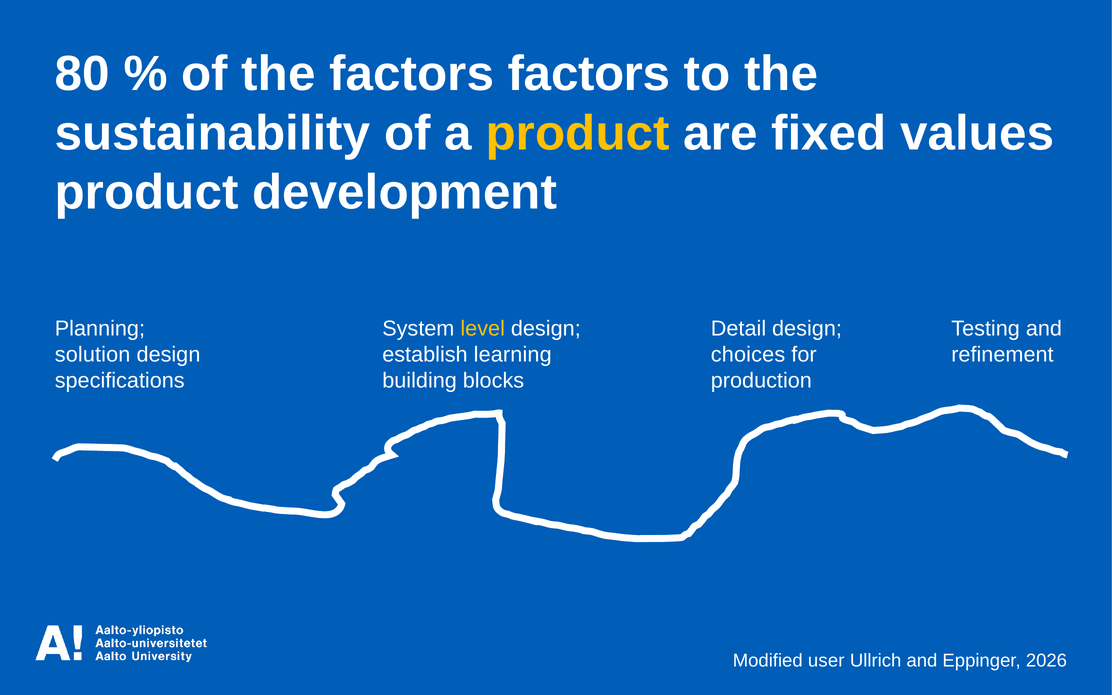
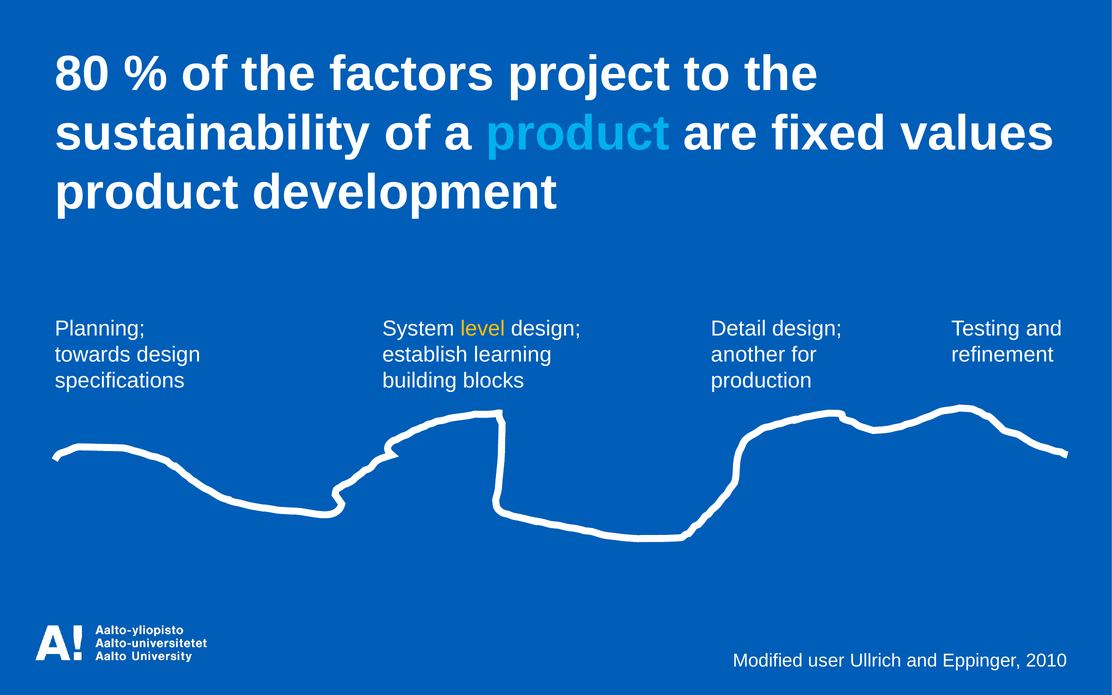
factors factors: factors -> project
product at (578, 133) colour: yellow -> light blue
solution: solution -> towards
choices: choices -> another
2026: 2026 -> 2010
